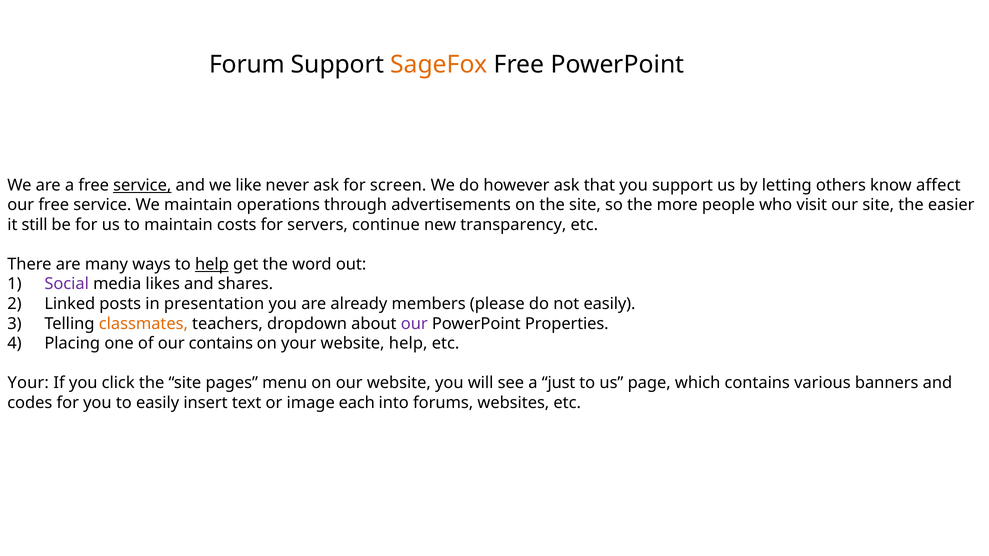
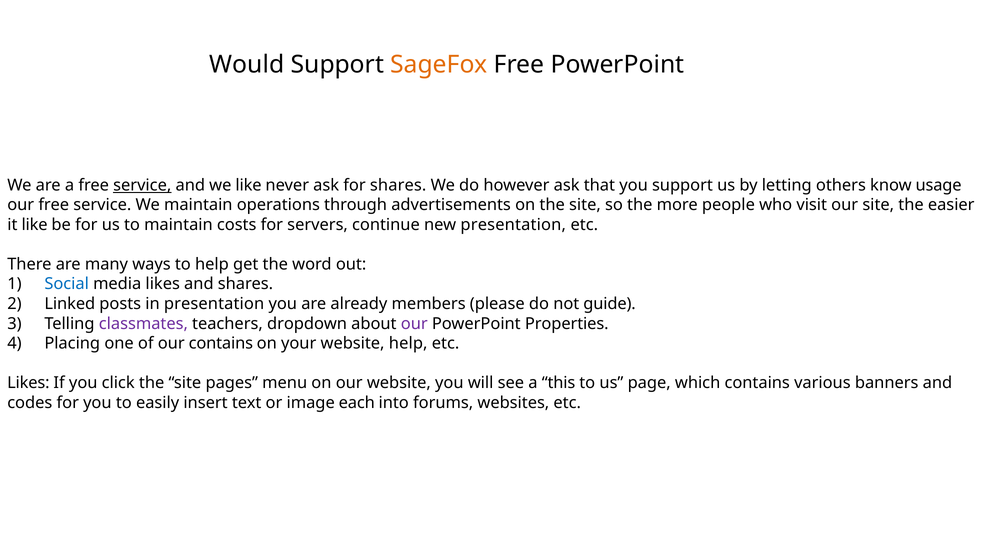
Forum: Forum -> Would
for screen: screen -> shares
affect: affect -> usage
it still: still -> like
new transparency: transparency -> presentation
help at (212, 264) underline: present -> none
Social colour: purple -> blue
not easily: easily -> guide
classmates colour: orange -> purple
Your at (28, 383): Your -> Likes
just: just -> this
